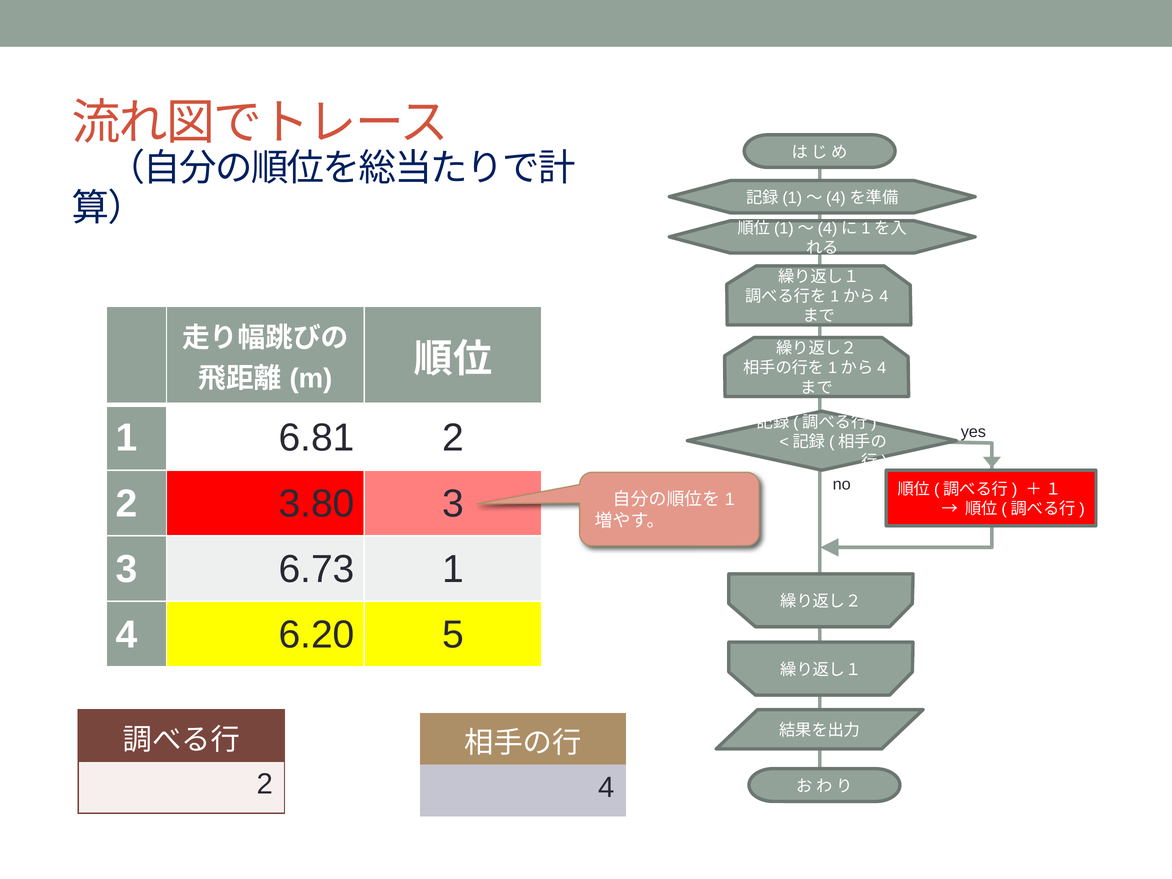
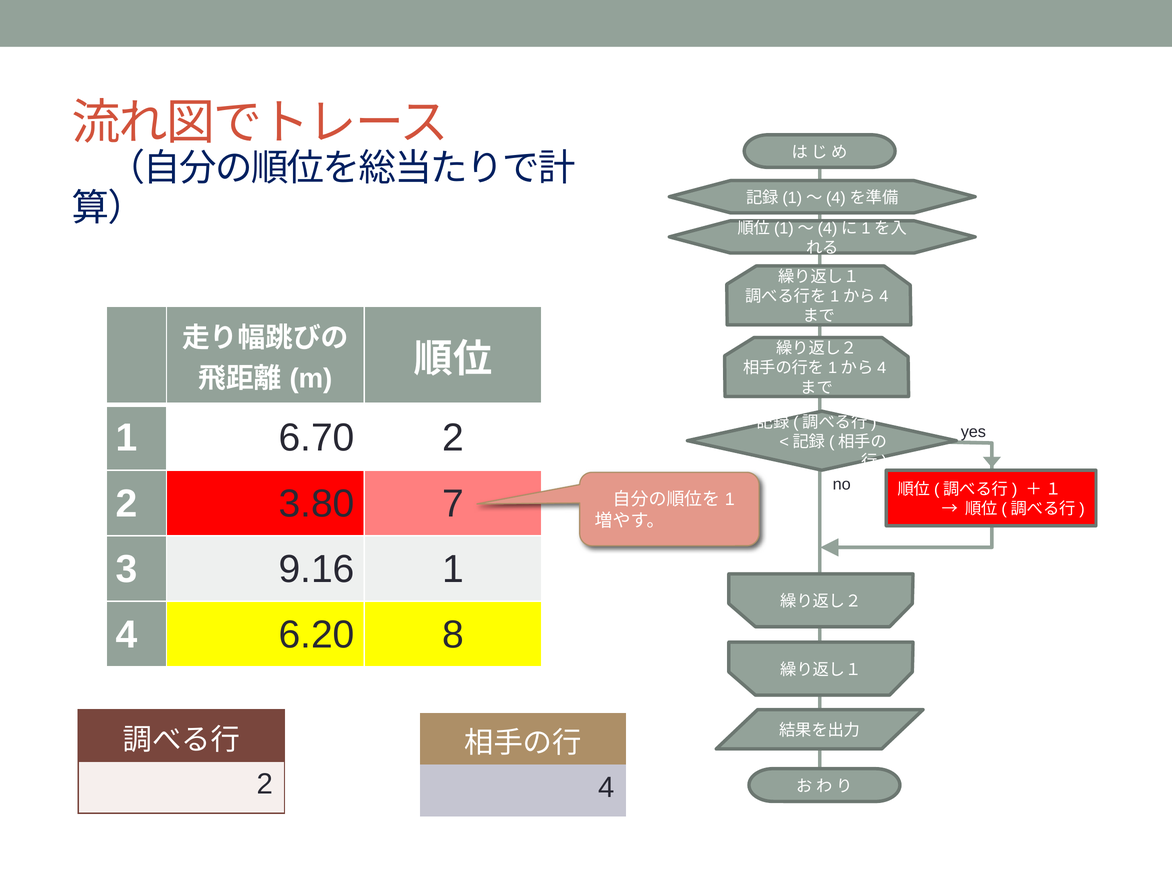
6.81: 6.81 -> 6.70
3.80 3: 3 -> 7
6.73: 6.73 -> 9.16
5: 5 -> 8
